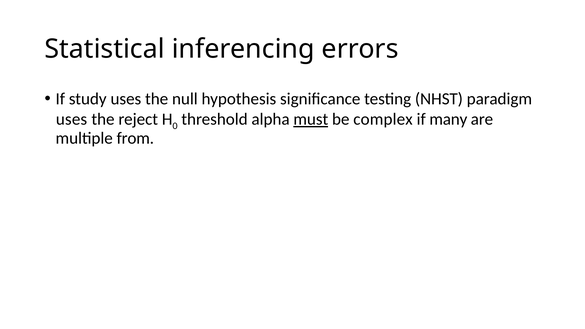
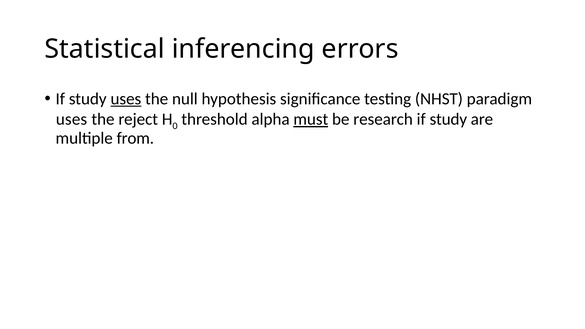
uses at (126, 99) underline: none -> present
complex: complex -> research
many at (448, 119): many -> study
